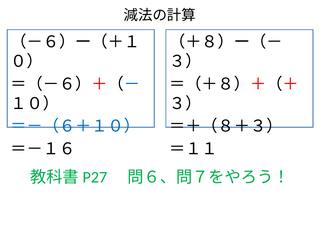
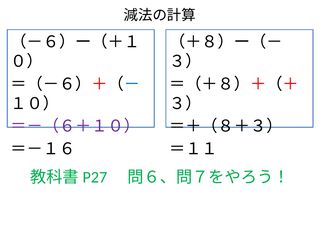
＝－（６＋１０） colour: blue -> purple
